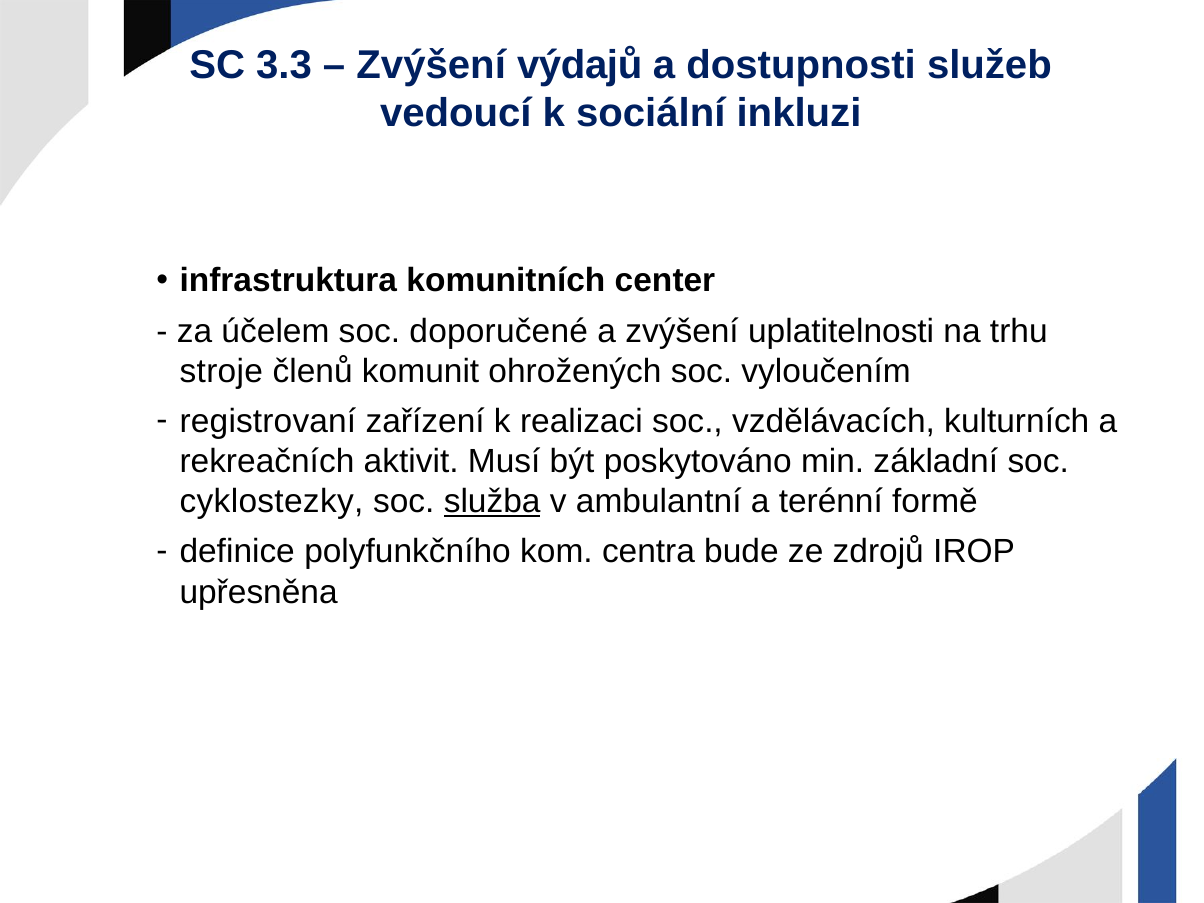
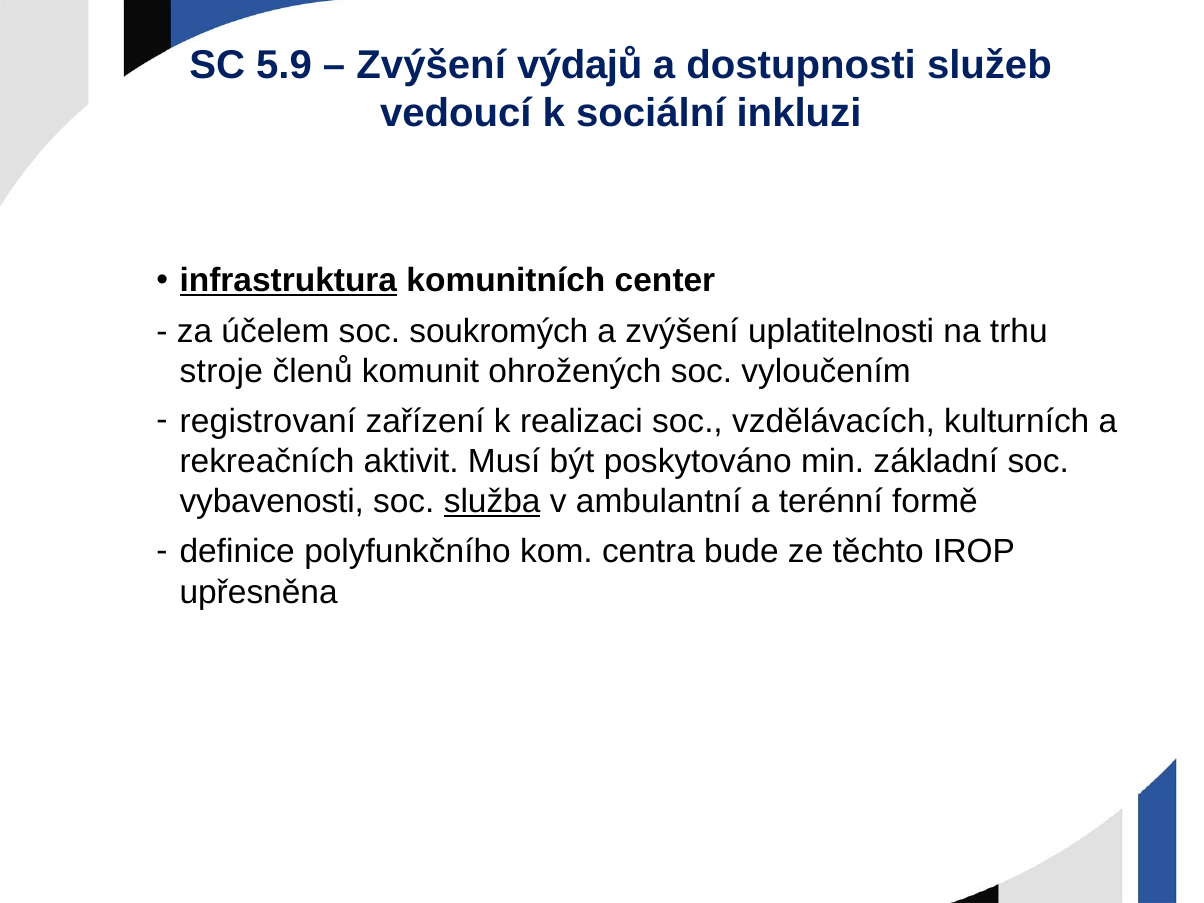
3.3: 3.3 -> 5.9
infrastruktura underline: none -> present
doporučené: doporučené -> soukromých
cyklostezky: cyklostezky -> vybavenosti
zdrojů: zdrojů -> těchto
